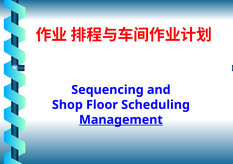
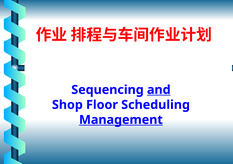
and underline: none -> present
